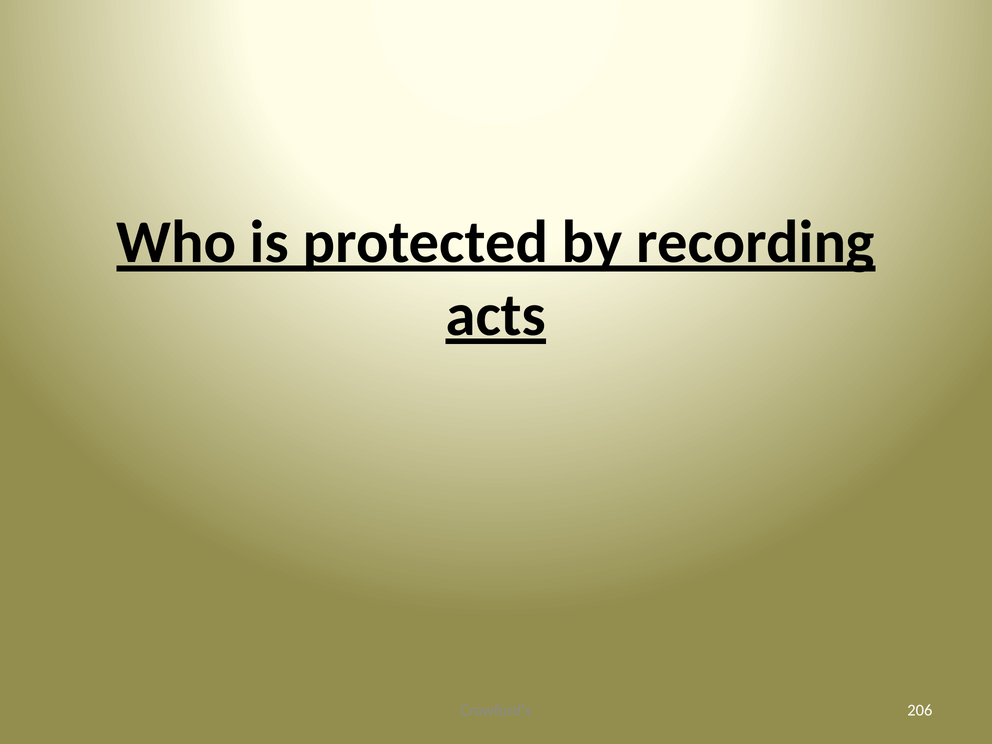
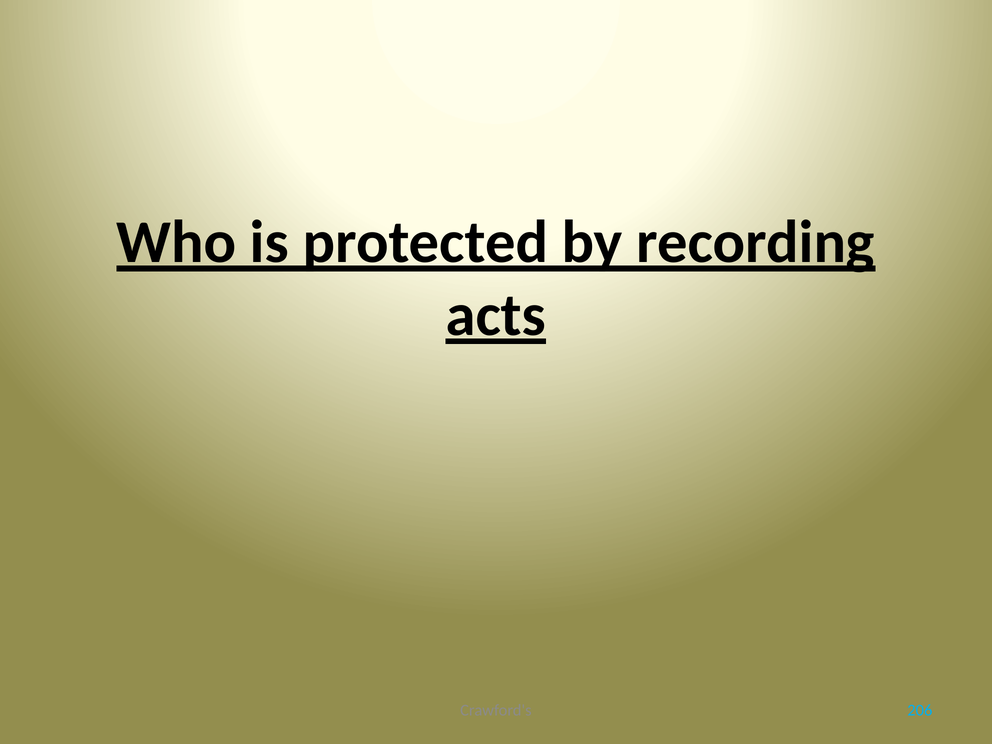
206 colour: white -> light blue
